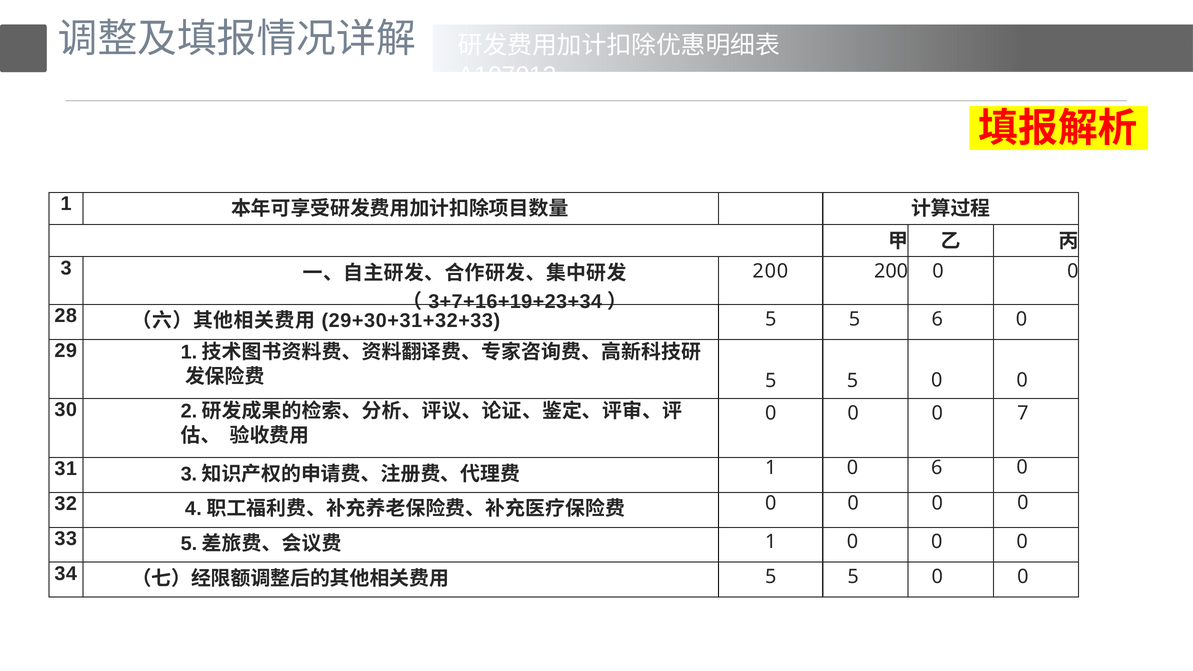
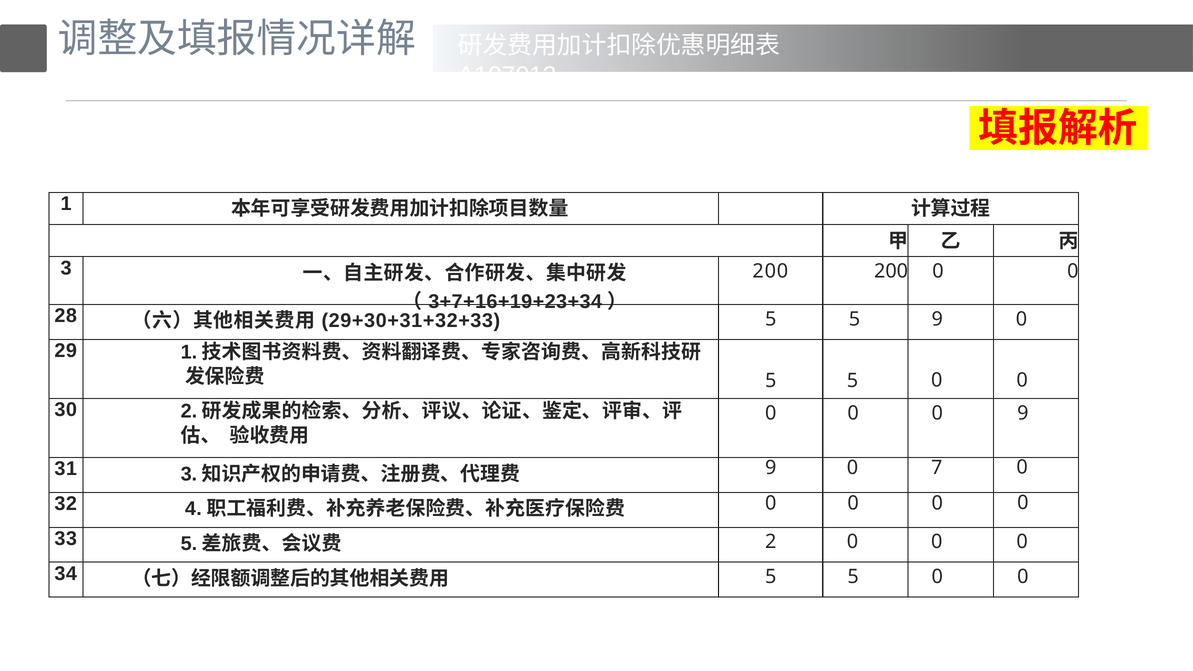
5 6: 6 -> 9
0 7: 7 -> 9
1 at (771, 468): 1 -> 9
0 6: 6 -> 7
1 at (771, 542): 1 -> 2
